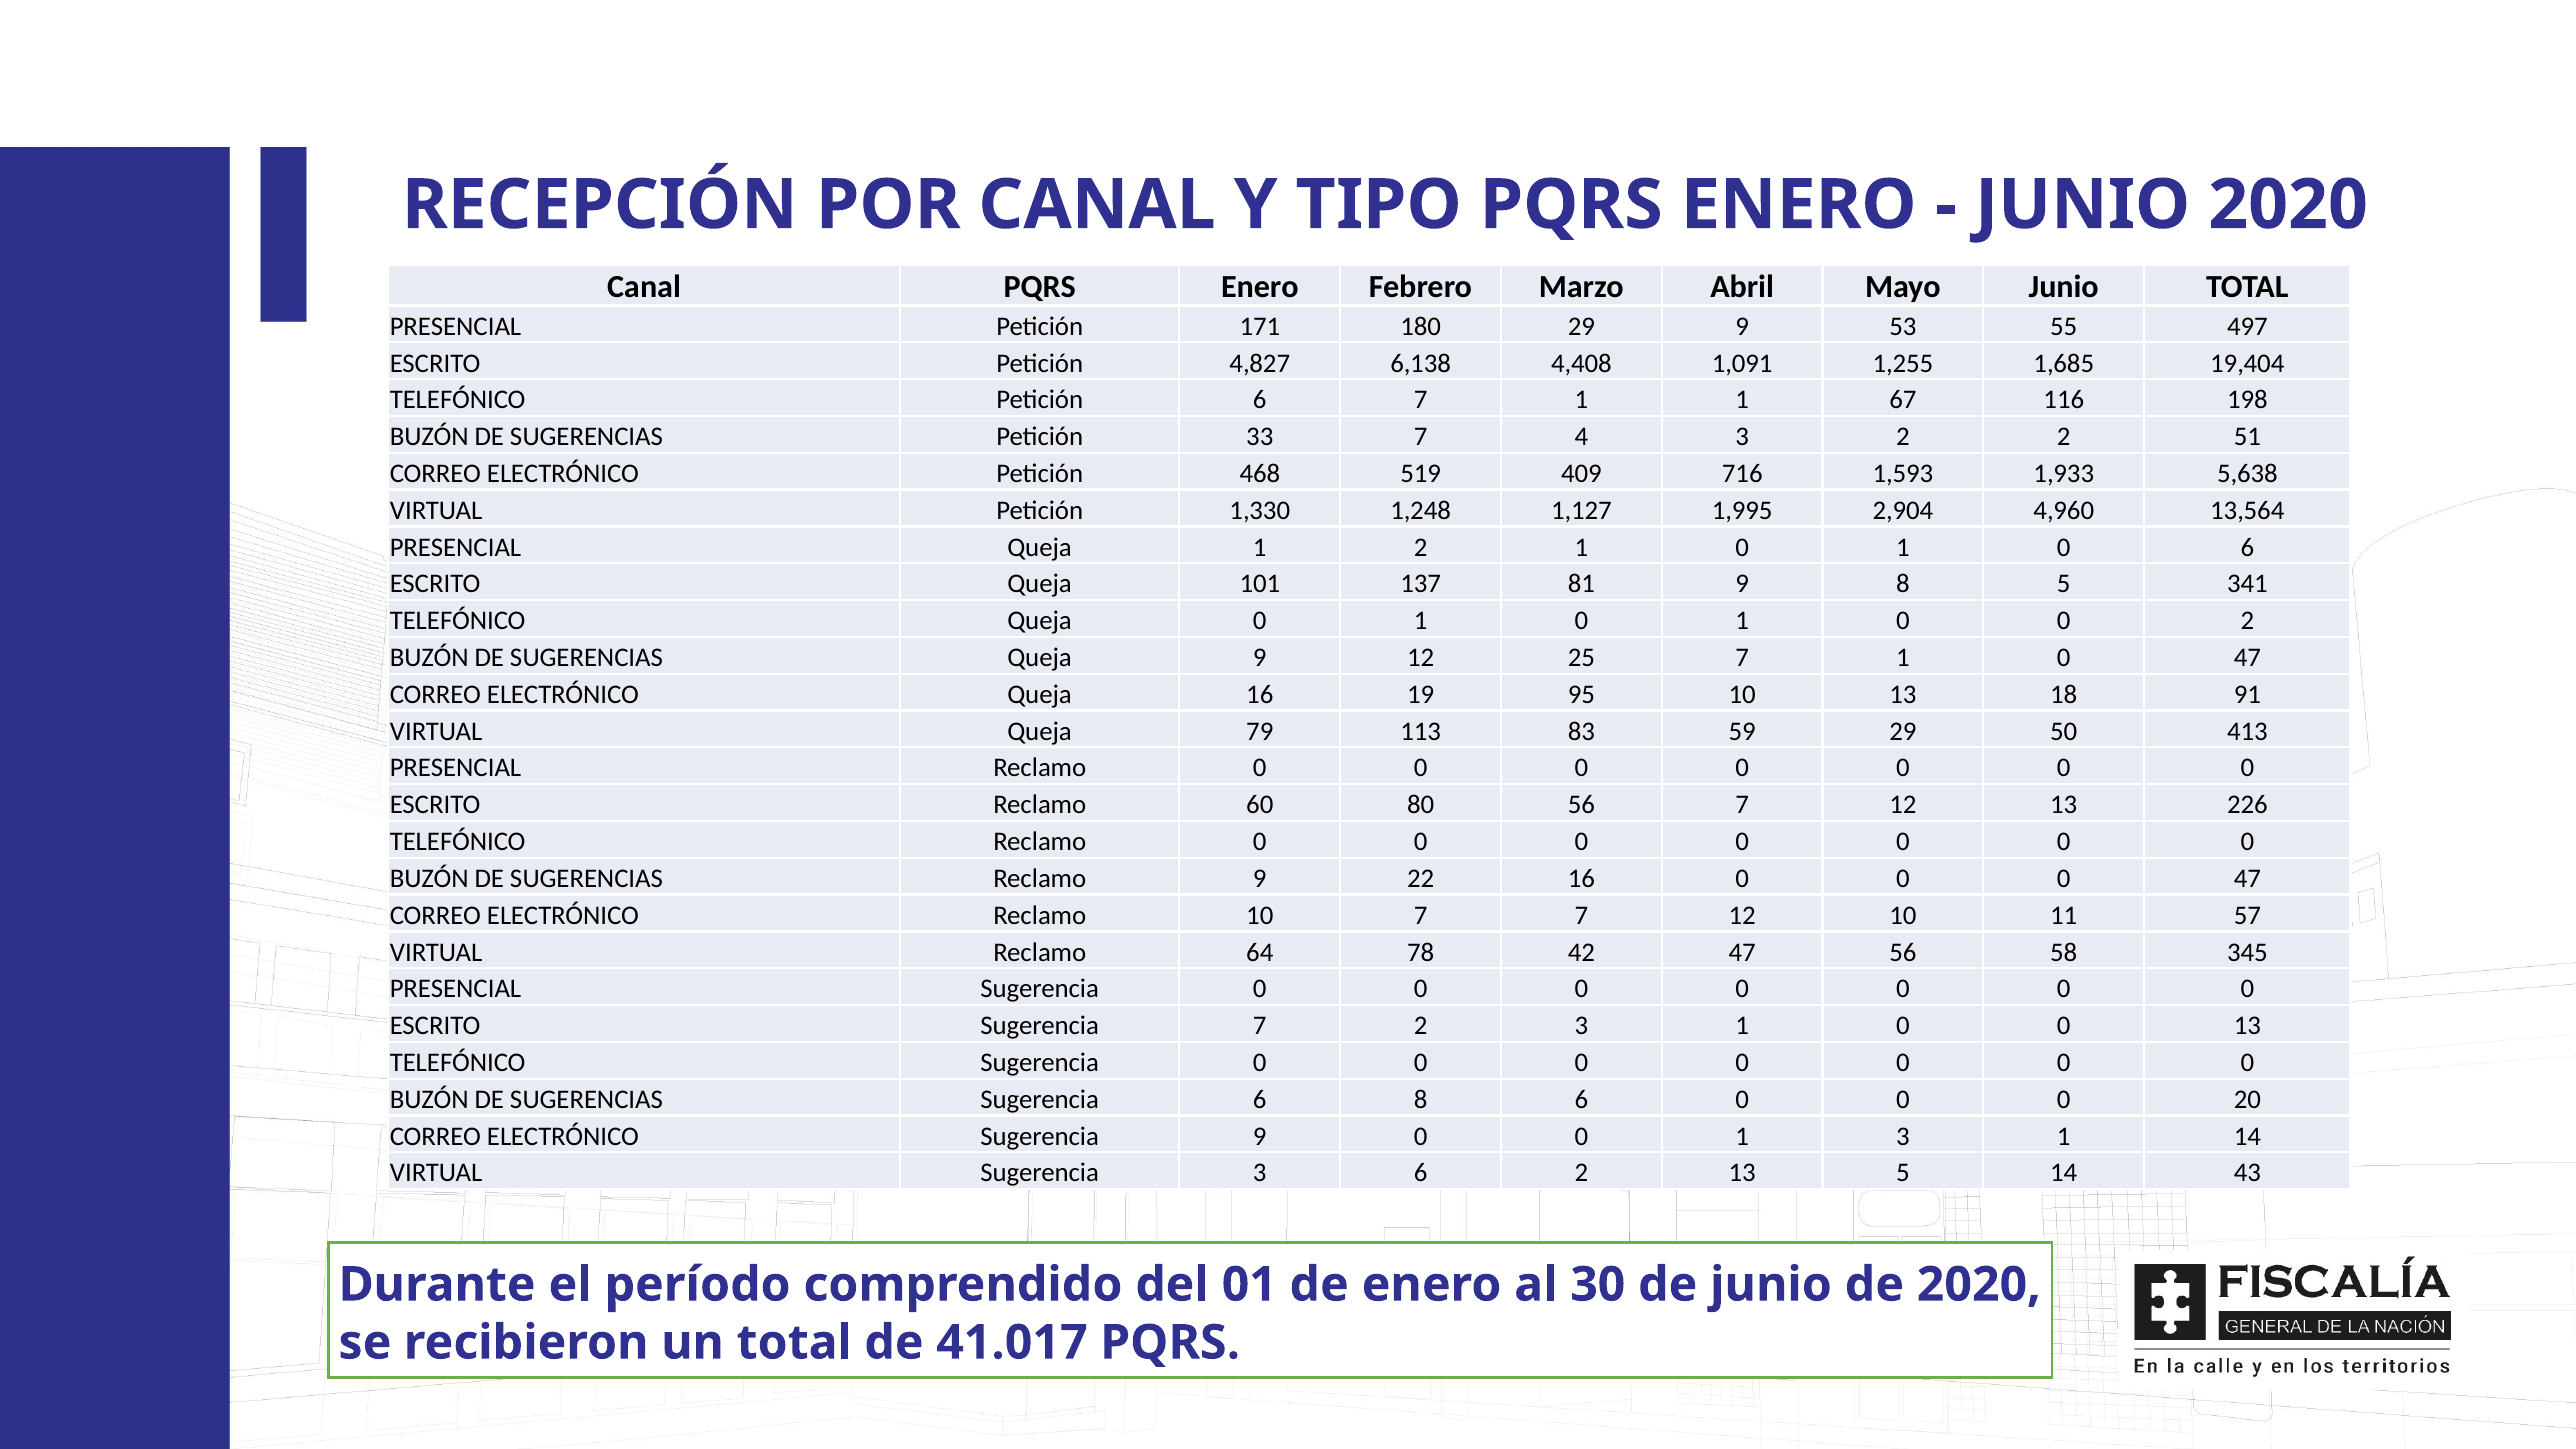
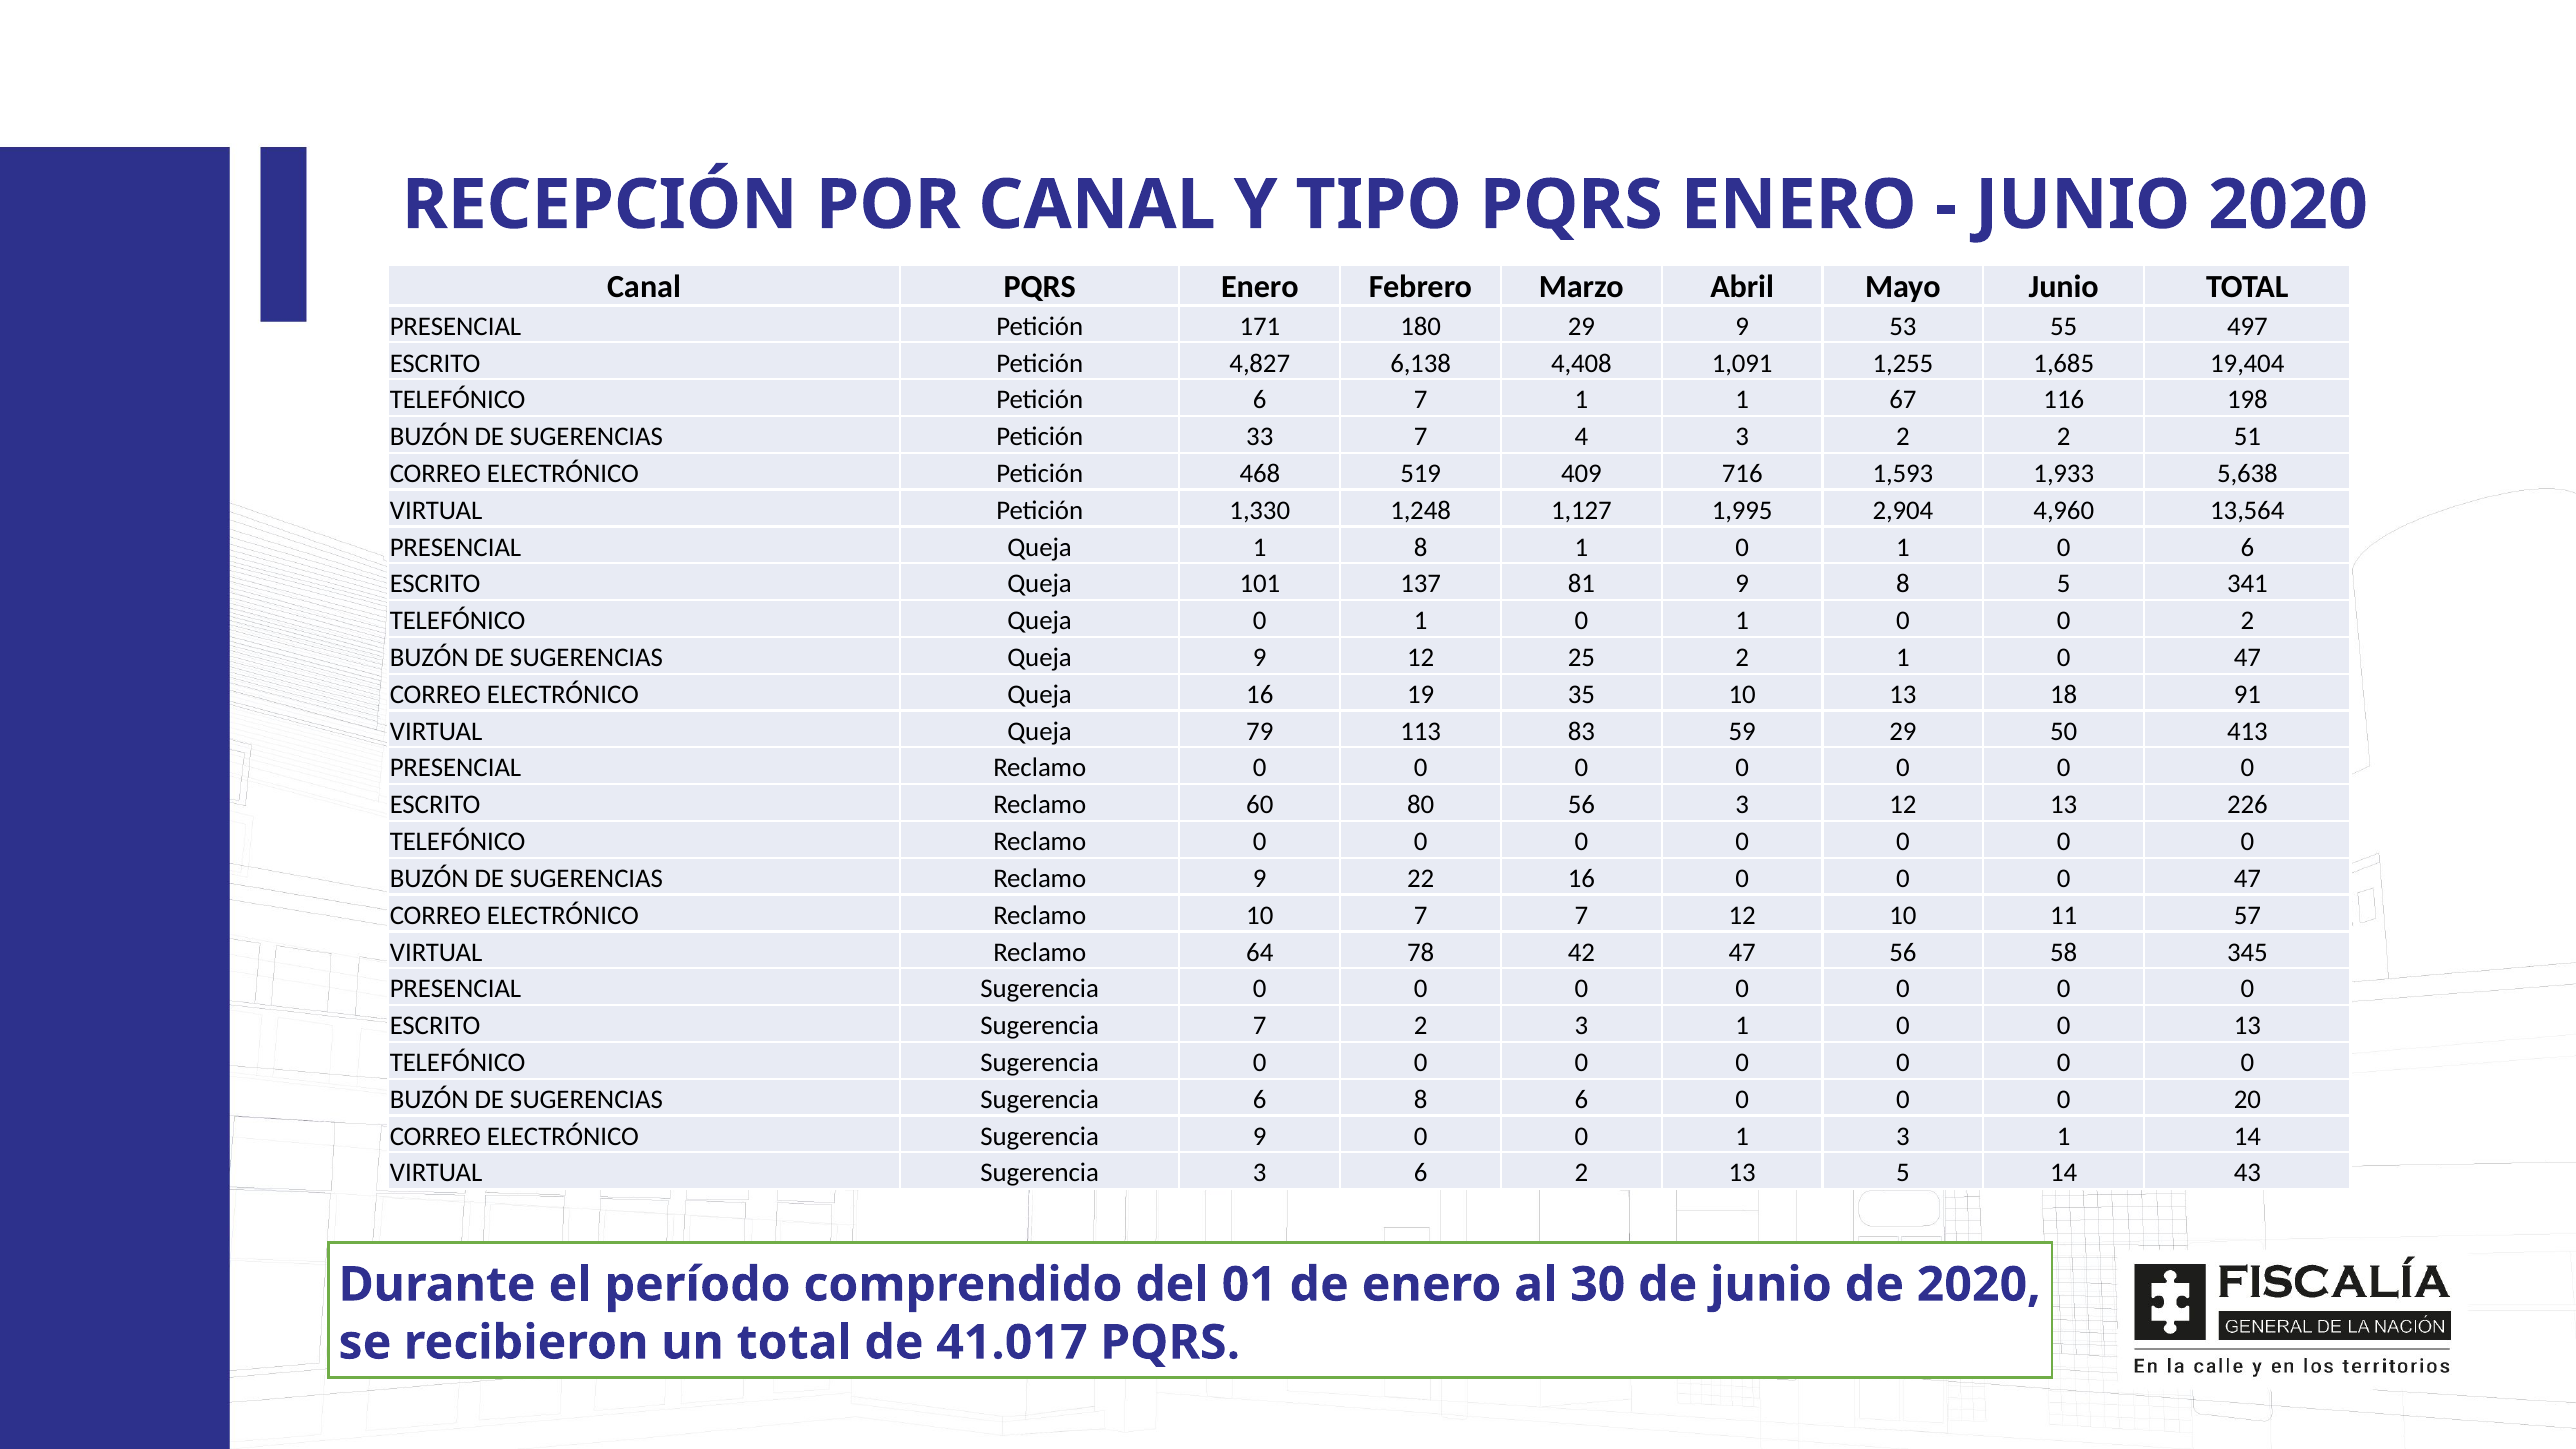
1 2: 2 -> 8
25 7: 7 -> 2
95: 95 -> 35
56 7: 7 -> 3
